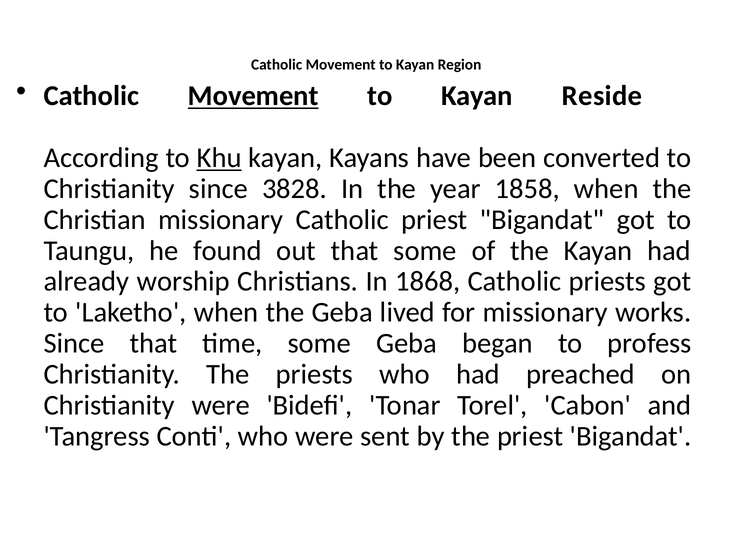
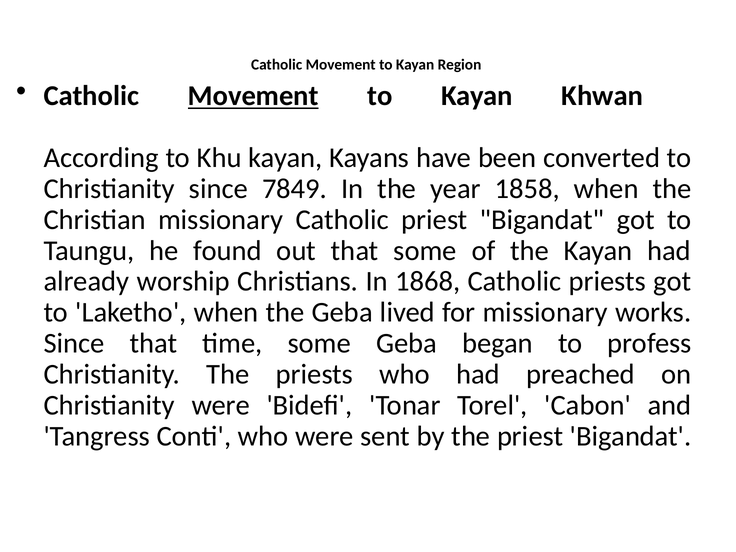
Reside: Reside -> Khwan
Khu underline: present -> none
3828: 3828 -> 7849
